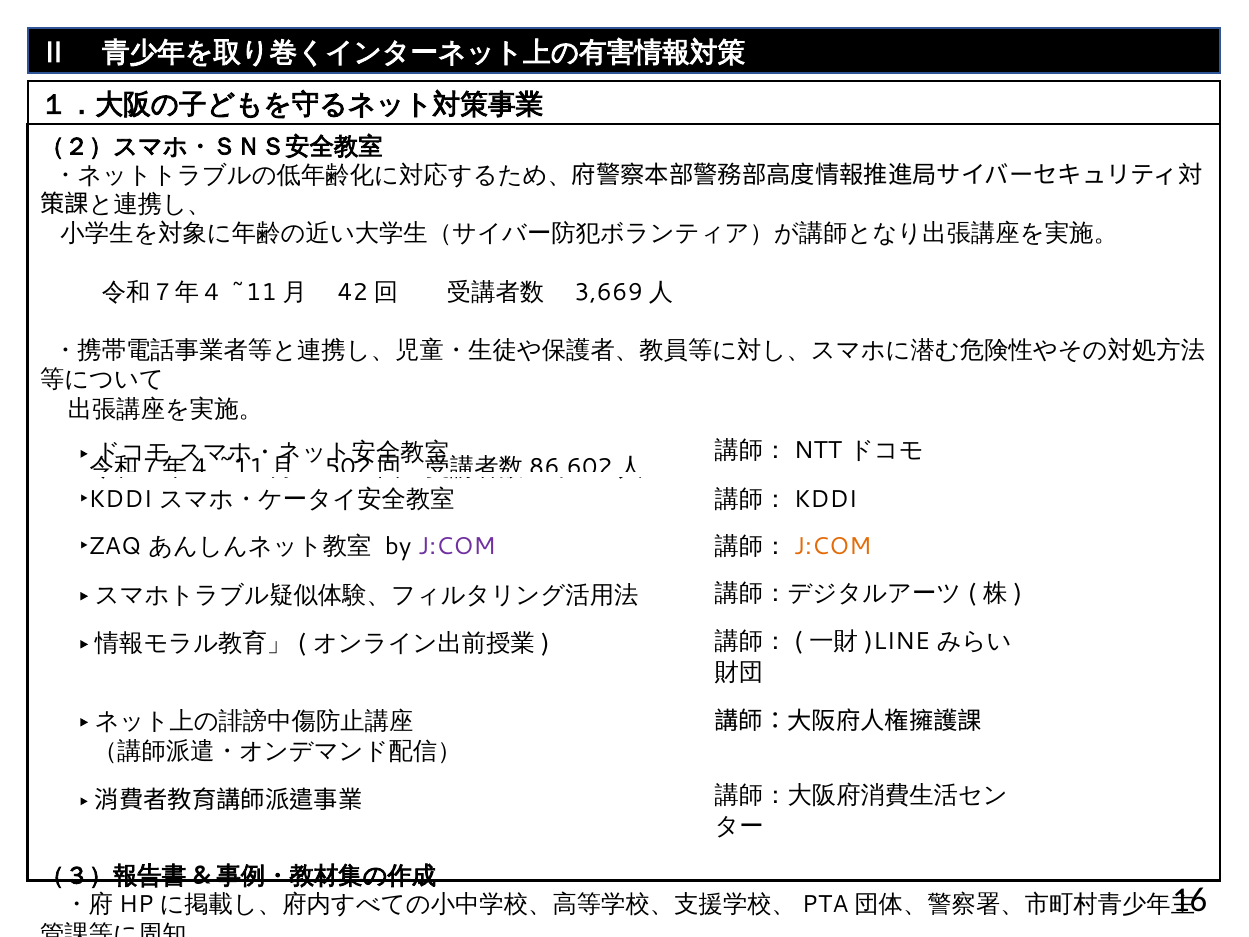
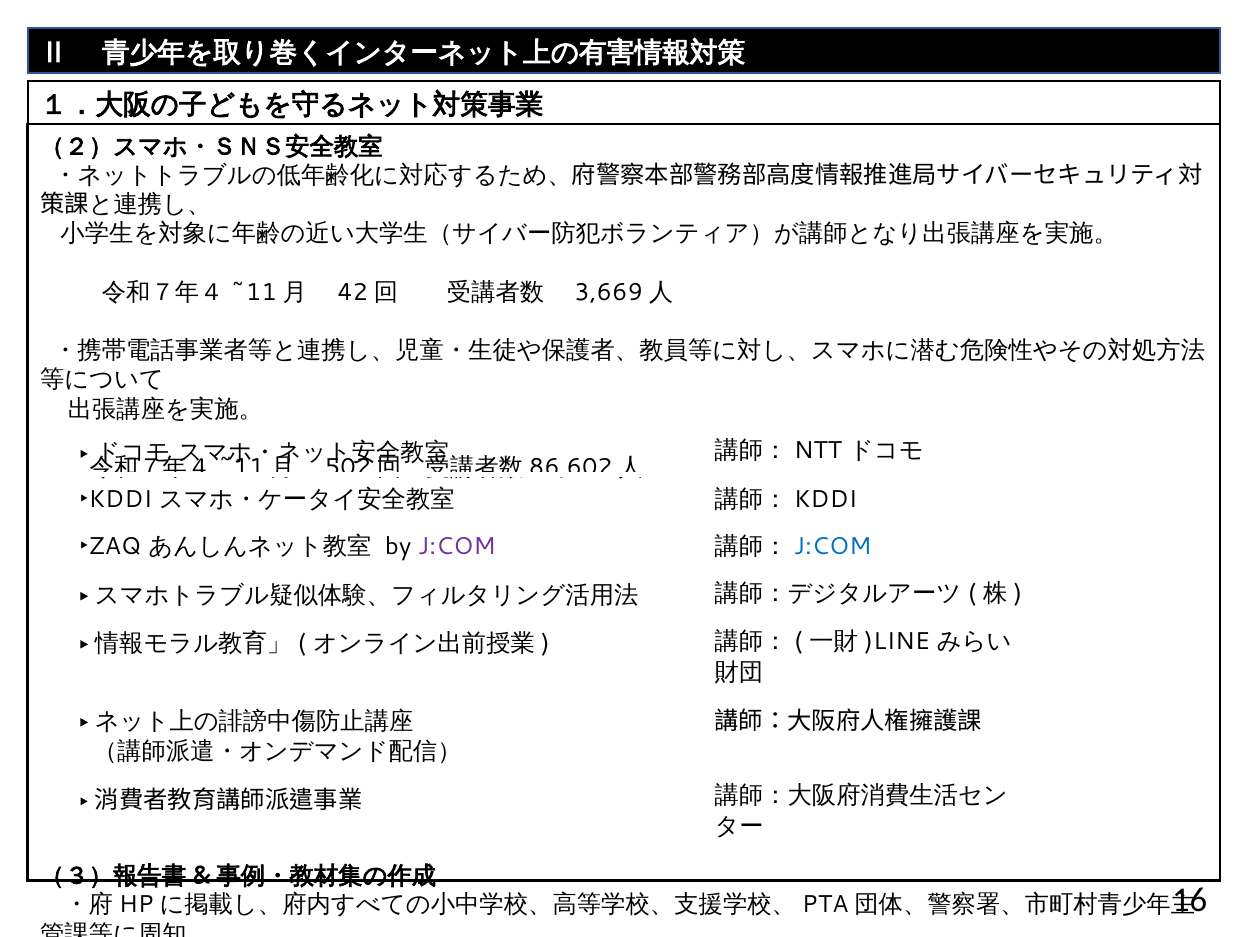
J:COM at (833, 546) colour: orange -> blue
